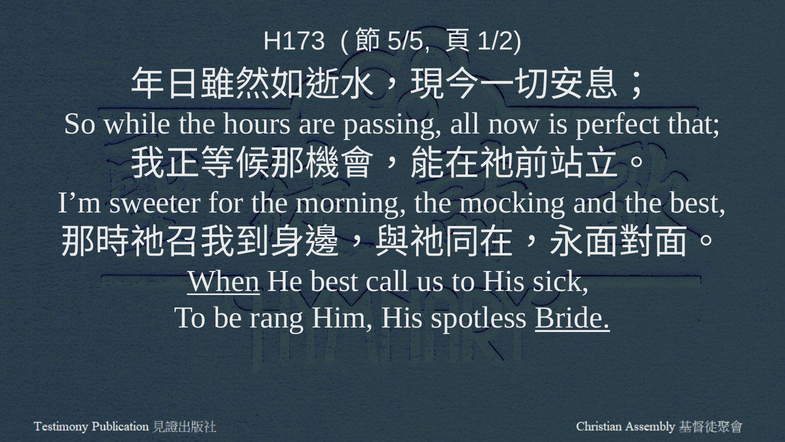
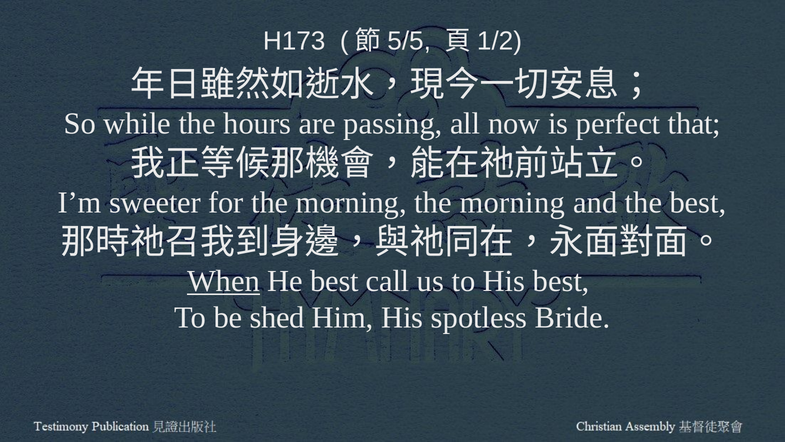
morning the mocking: mocking -> morning
His sick: sick -> best
rang: rang -> shed
Bride underline: present -> none
